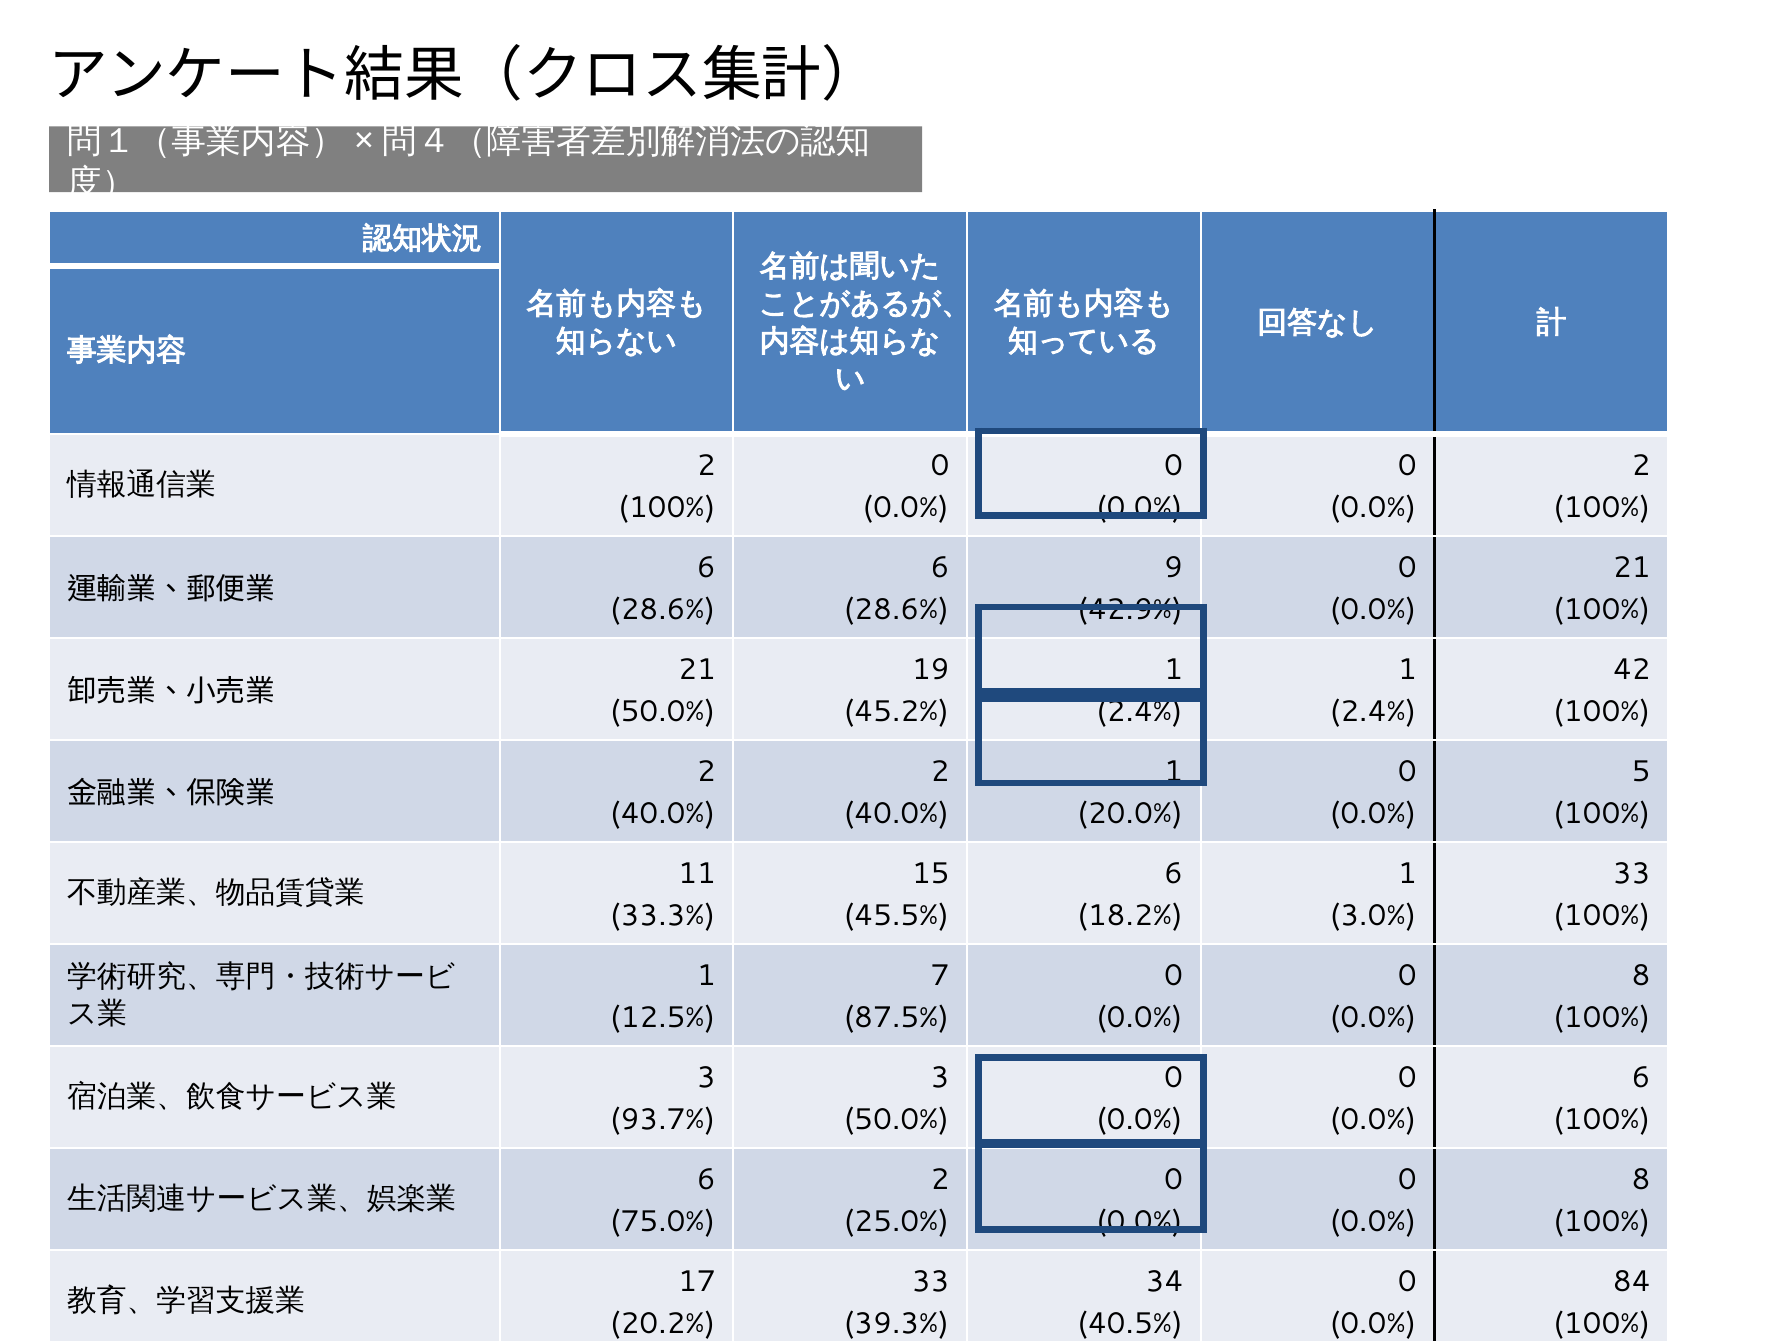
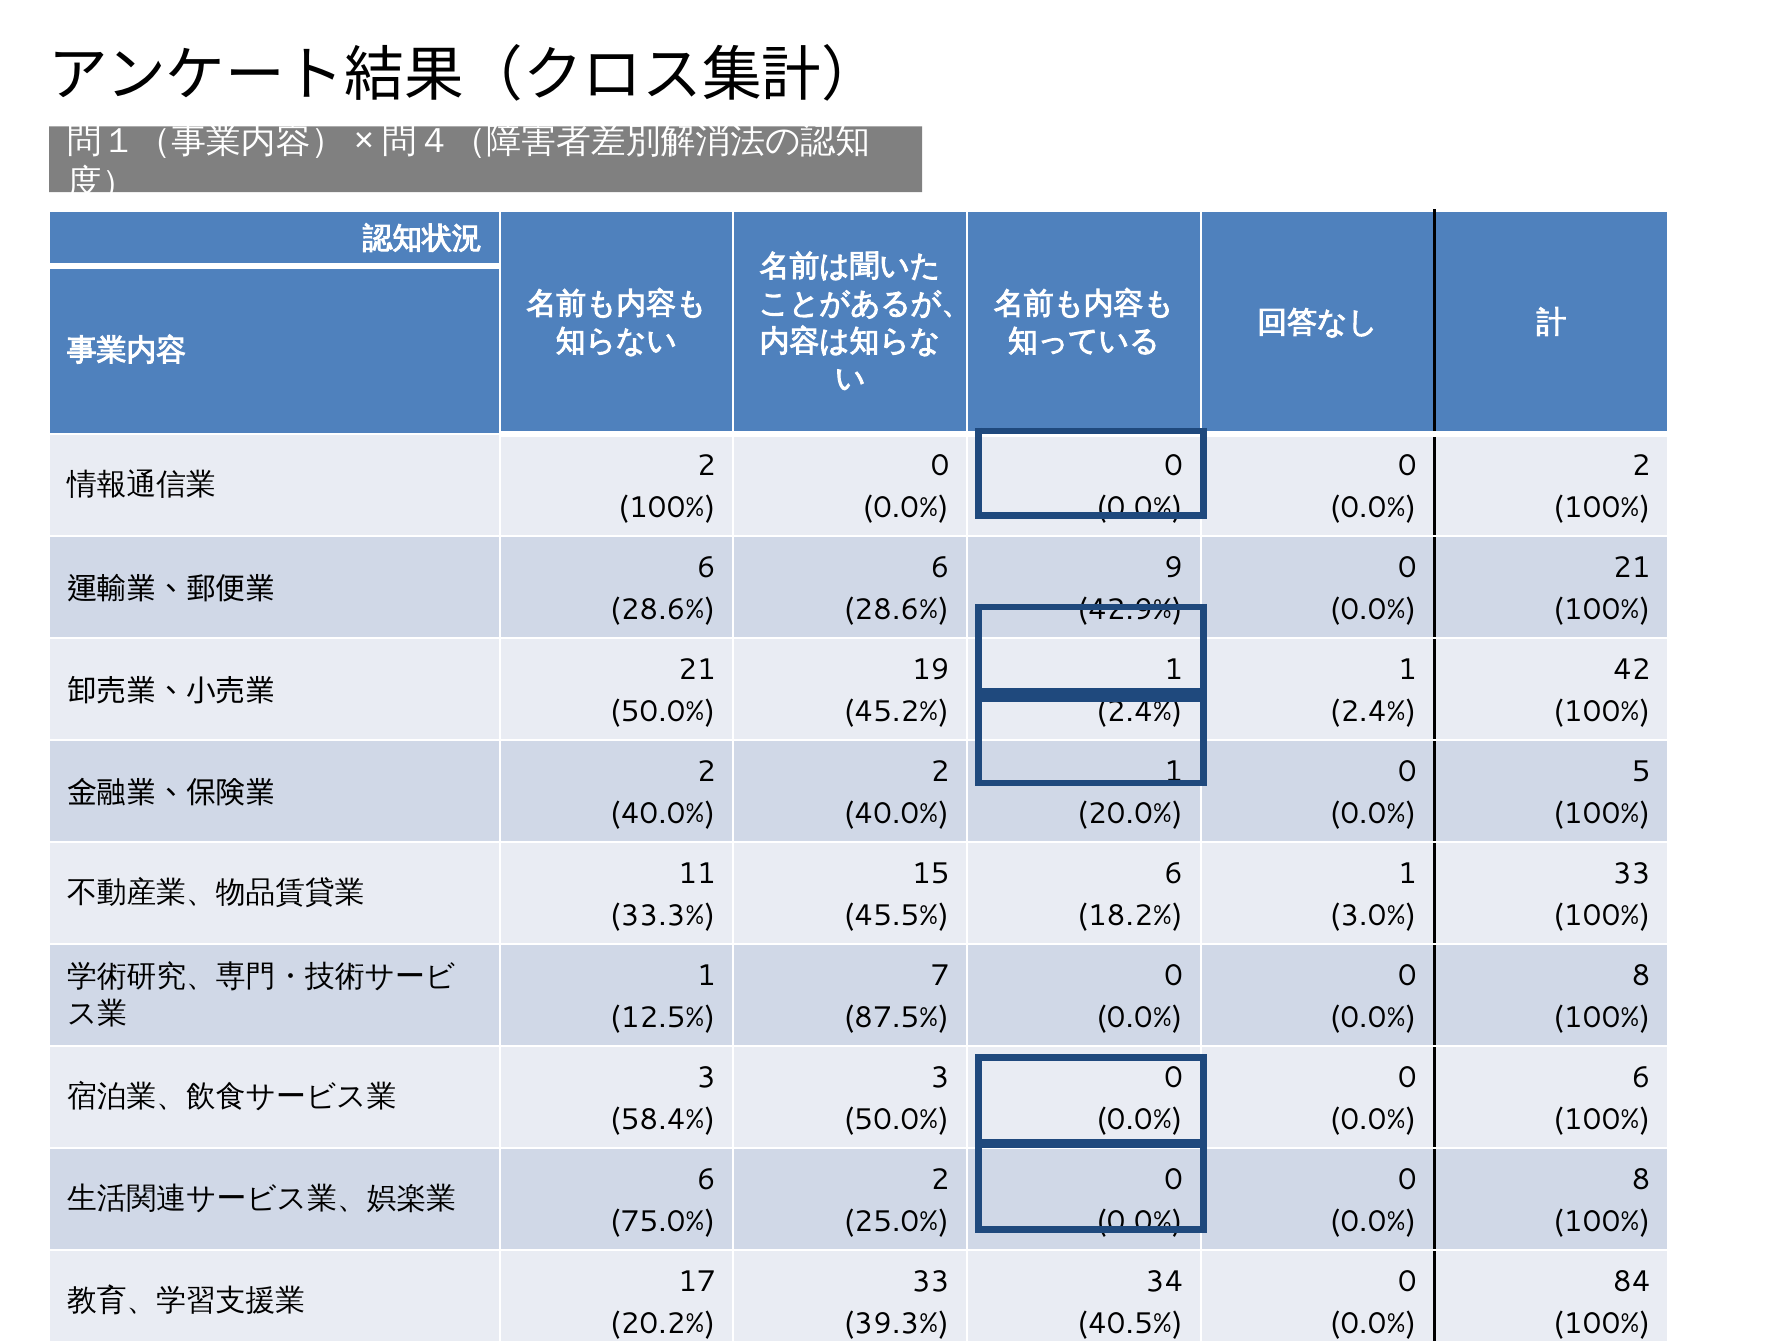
93.7%: 93.7% -> 58.4%
